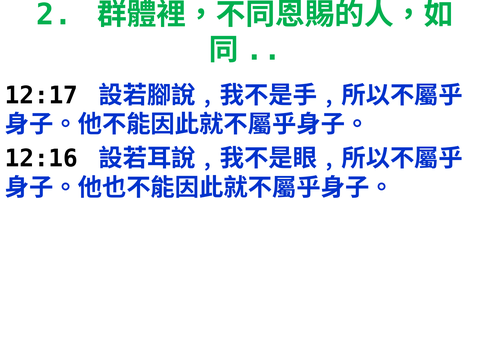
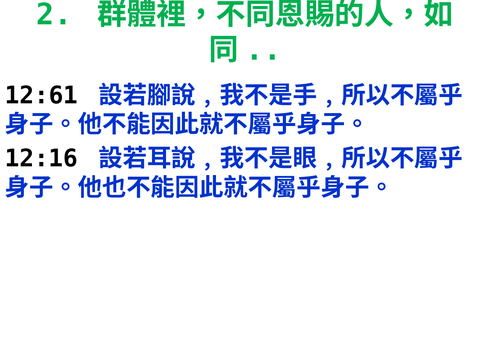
12:17: 12:17 -> 12:61
